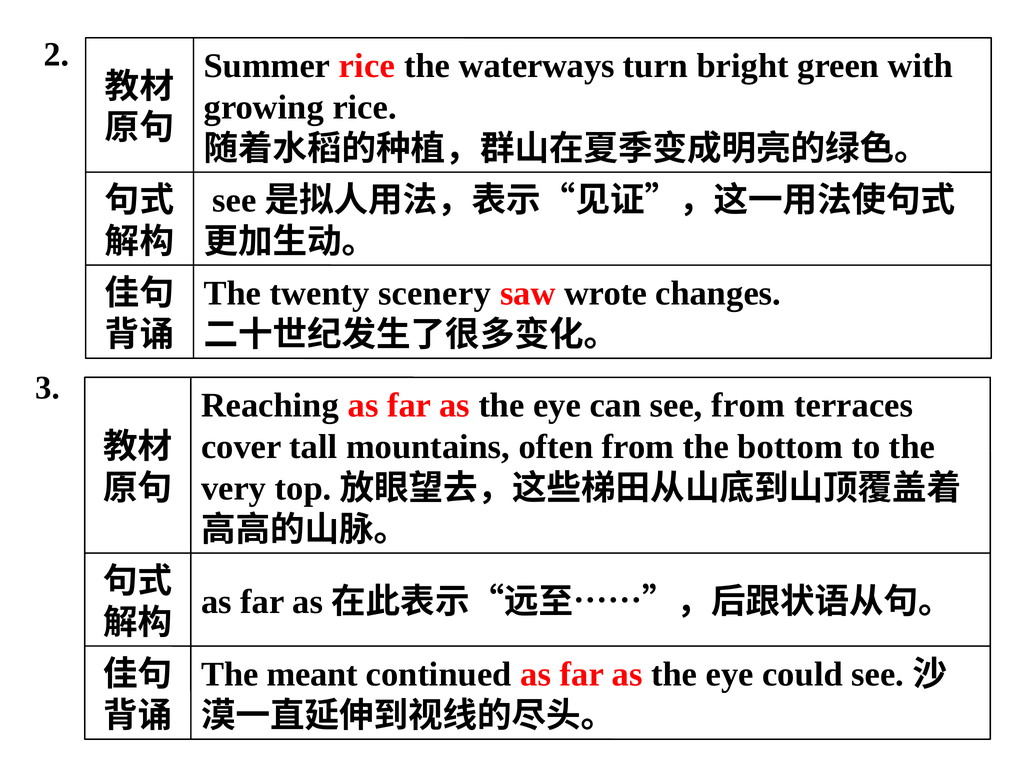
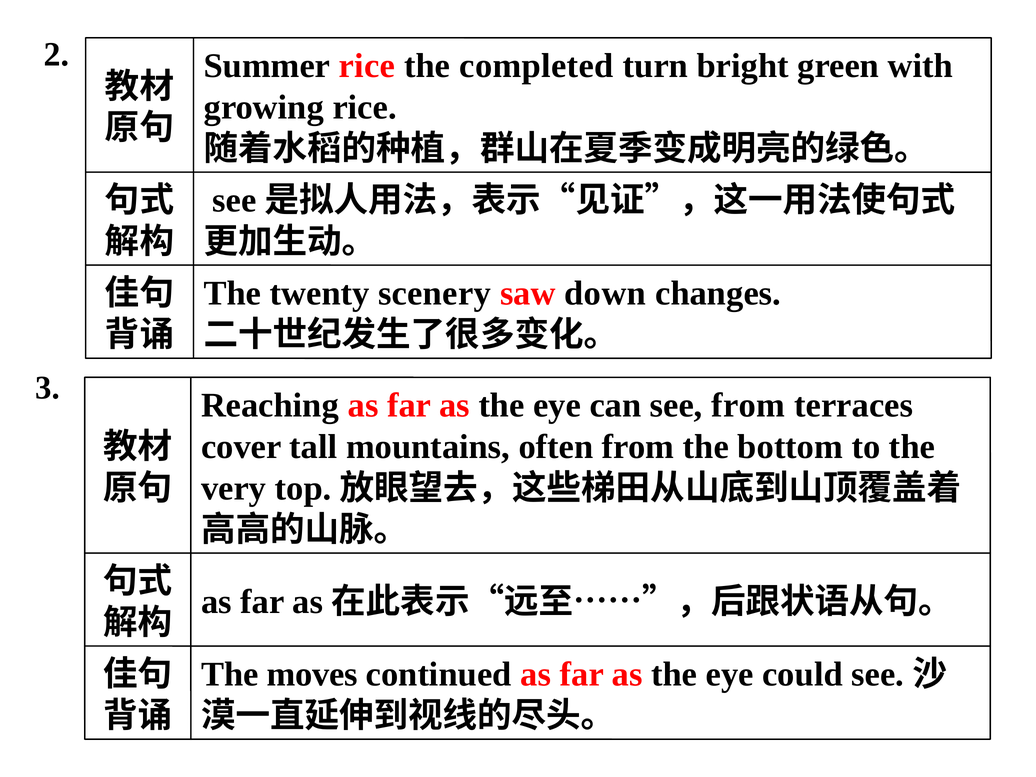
waterways: waterways -> completed
wrote: wrote -> down
meant: meant -> moves
